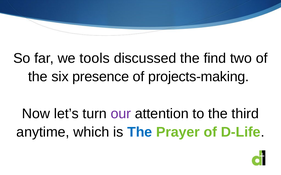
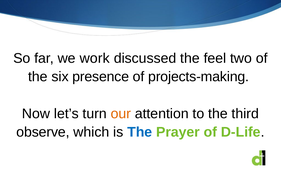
tools: tools -> work
find: find -> feel
our colour: purple -> orange
anytime: anytime -> observe
